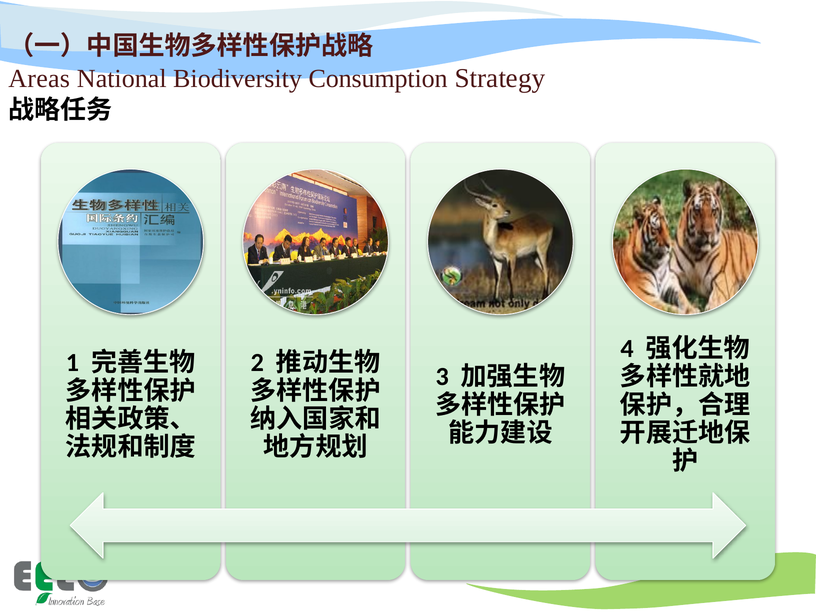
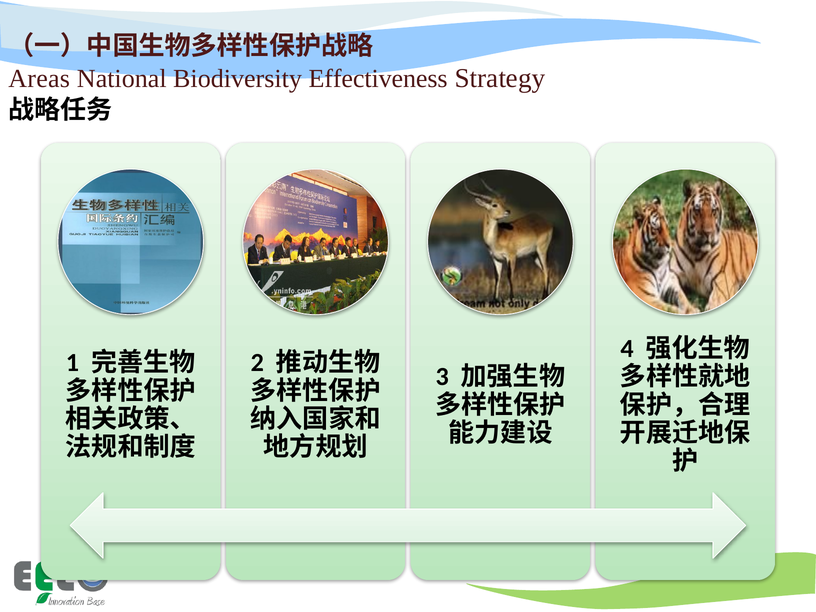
Consumption: Consumption -> Effectiveness
